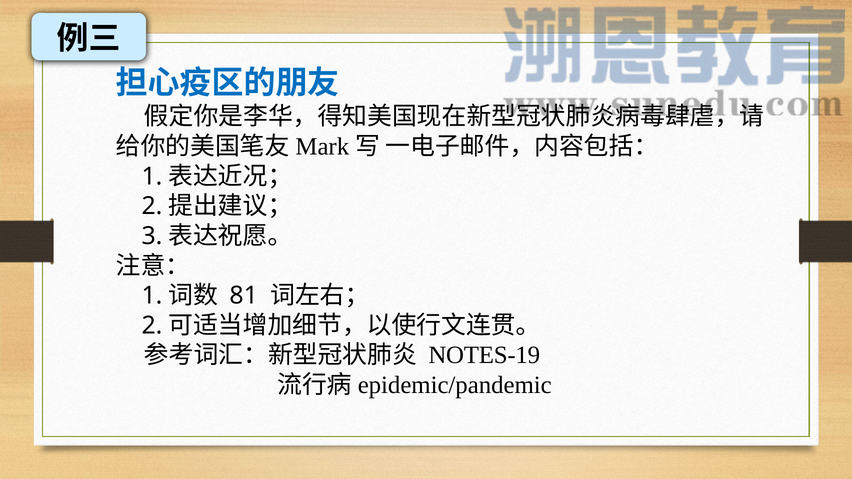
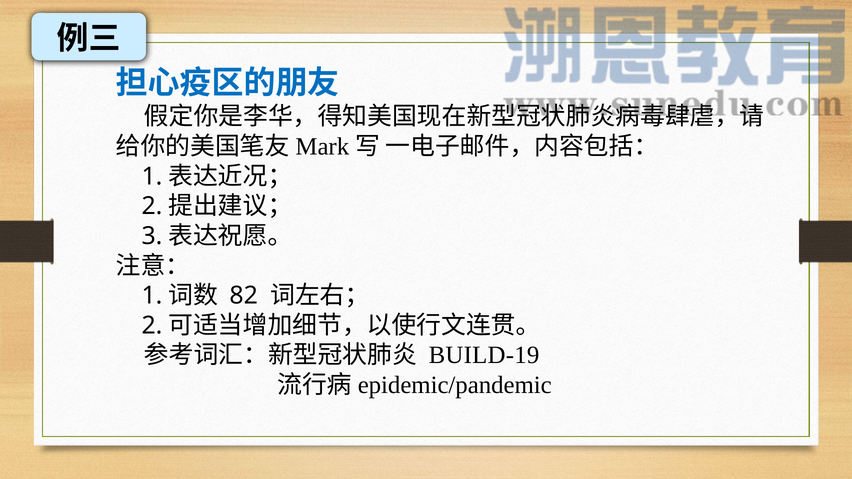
81: 81 -> 82
NOTES-19: NOTES-19 -> BUILD-19
